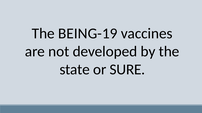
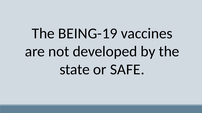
SURE: SURE -> SAFE
